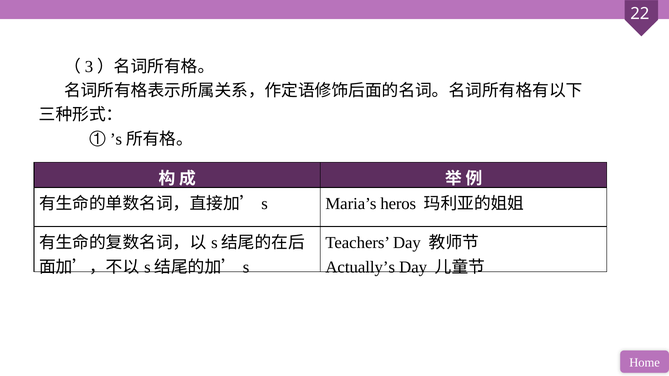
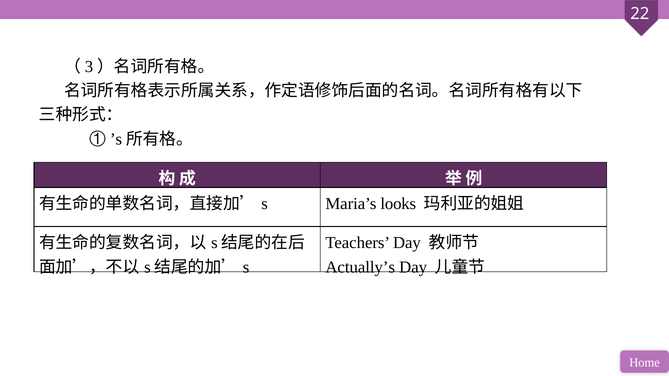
heros: heros -> looks
